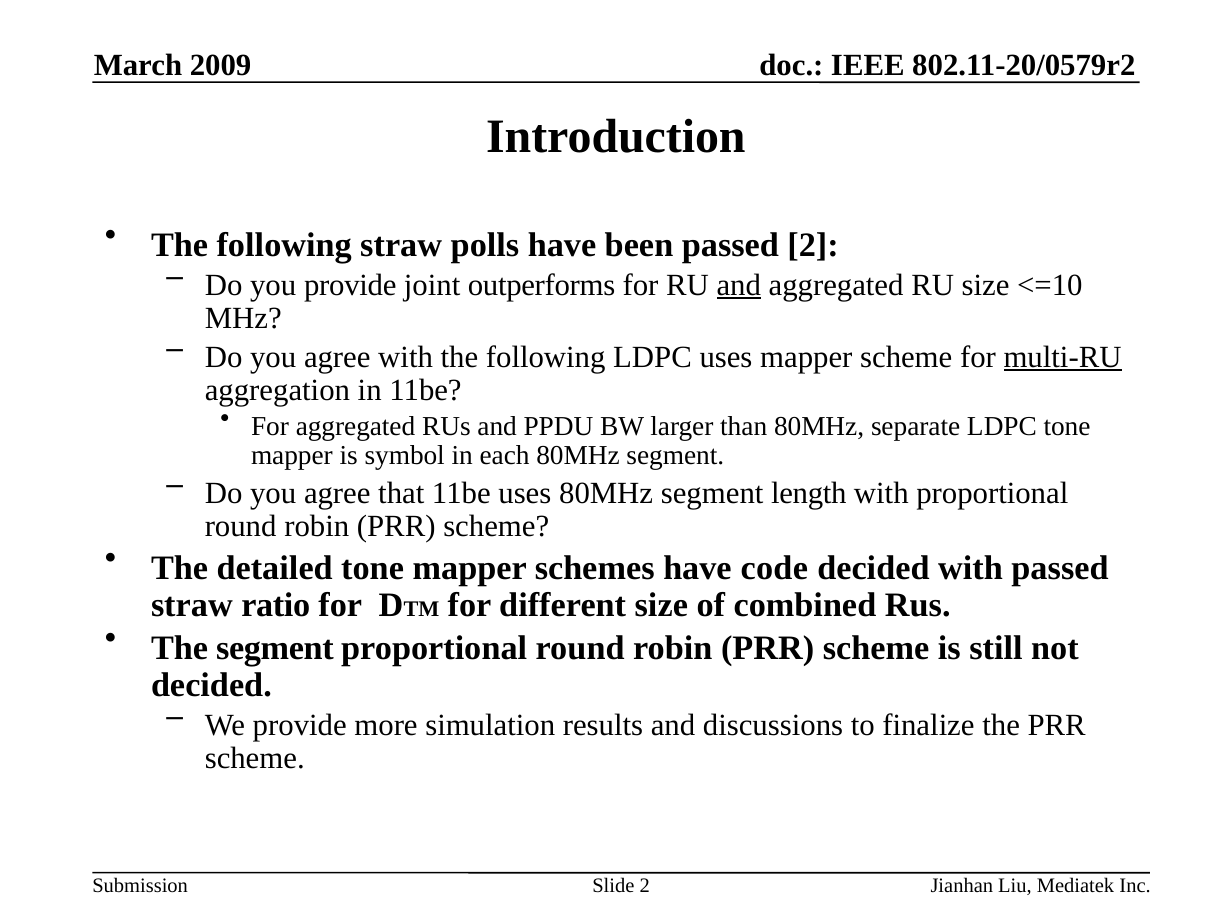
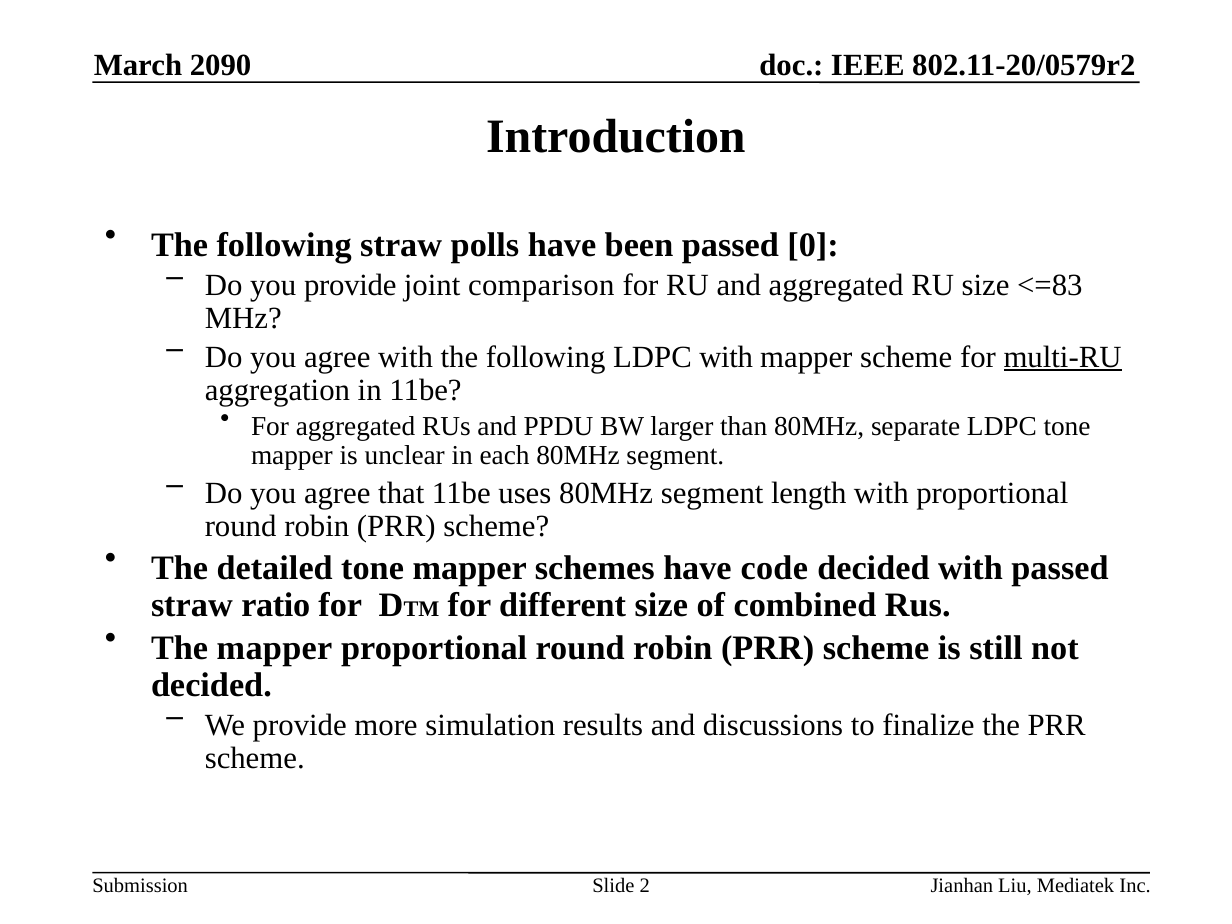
2009: 2009 -> 2090
passed 2: 2 -> 0
outperforms: outperforms -> comparison
and at (739, 285) underline: present -> none
<=10: <=10 -> <=83
LDPC uses: uses -> with
symbol: symbol -> unclear
The segment: segment -> mapper
